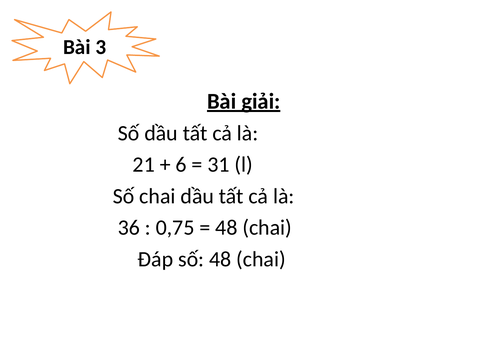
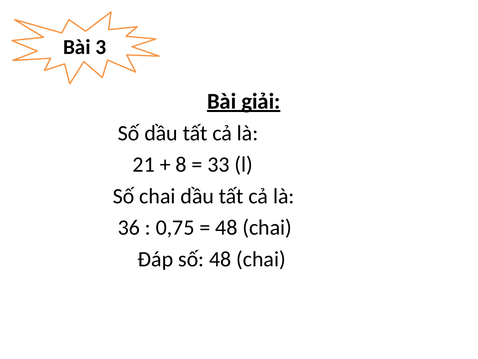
6: 6 -> 8
31: 31 -> 33
